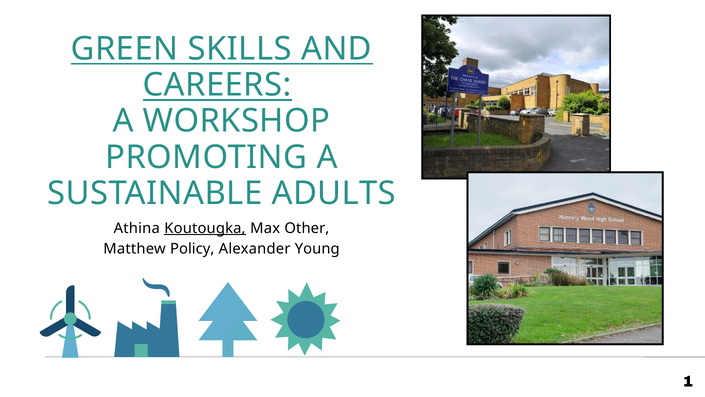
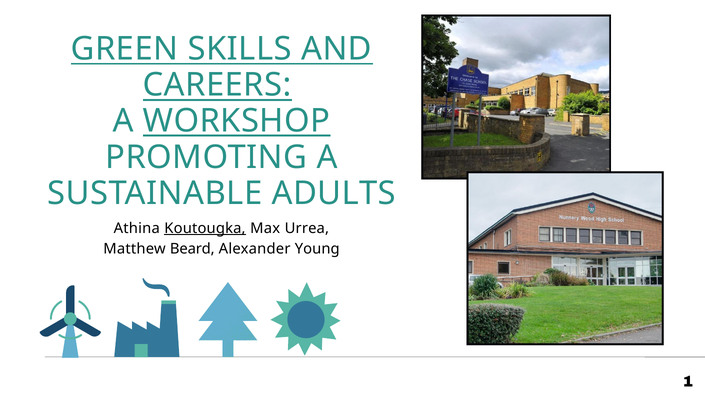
WORKSHOP underline: none -> present
Other: Other -> Urrea
Policy: Policy -> Beard
